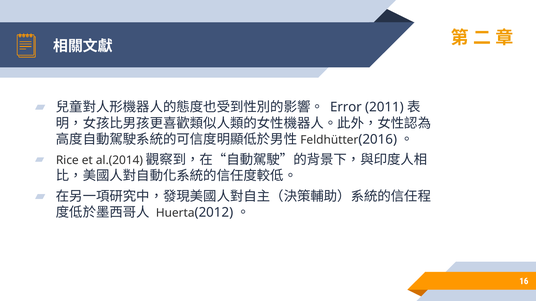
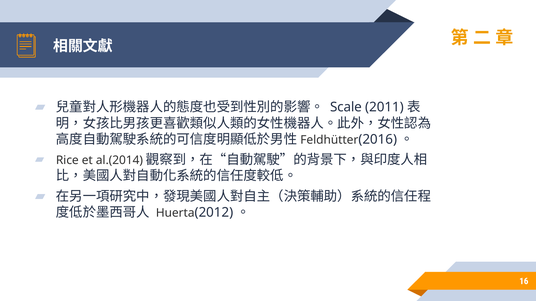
Error: Error -> Scale
